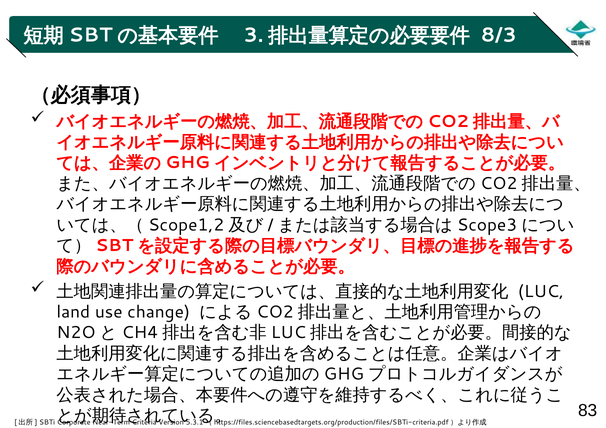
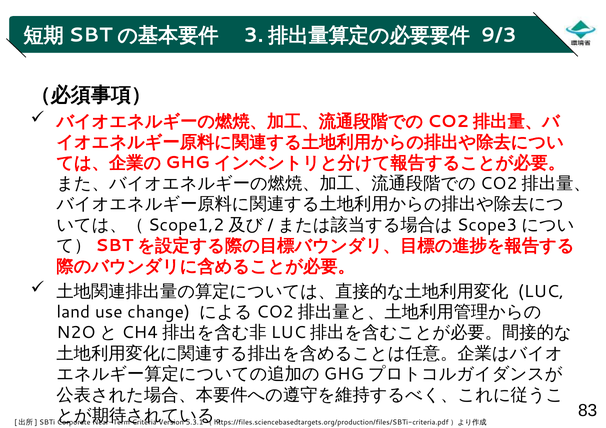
8/3: 8/3 -> 9/3
